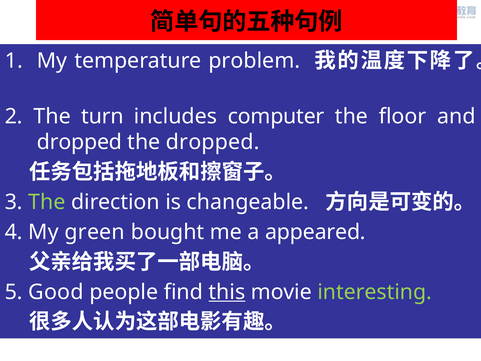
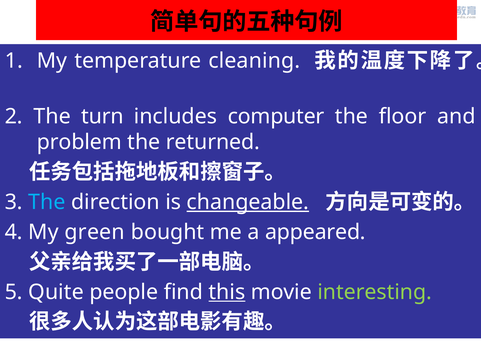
problem: problem -> cleaning
dropped at (79, 142): dropped -> problem
the dropped: dropped -> returned
The at (47, 202) colour: light green -> light blue
changeable underline: none -> present
Good: Good -> Quite
